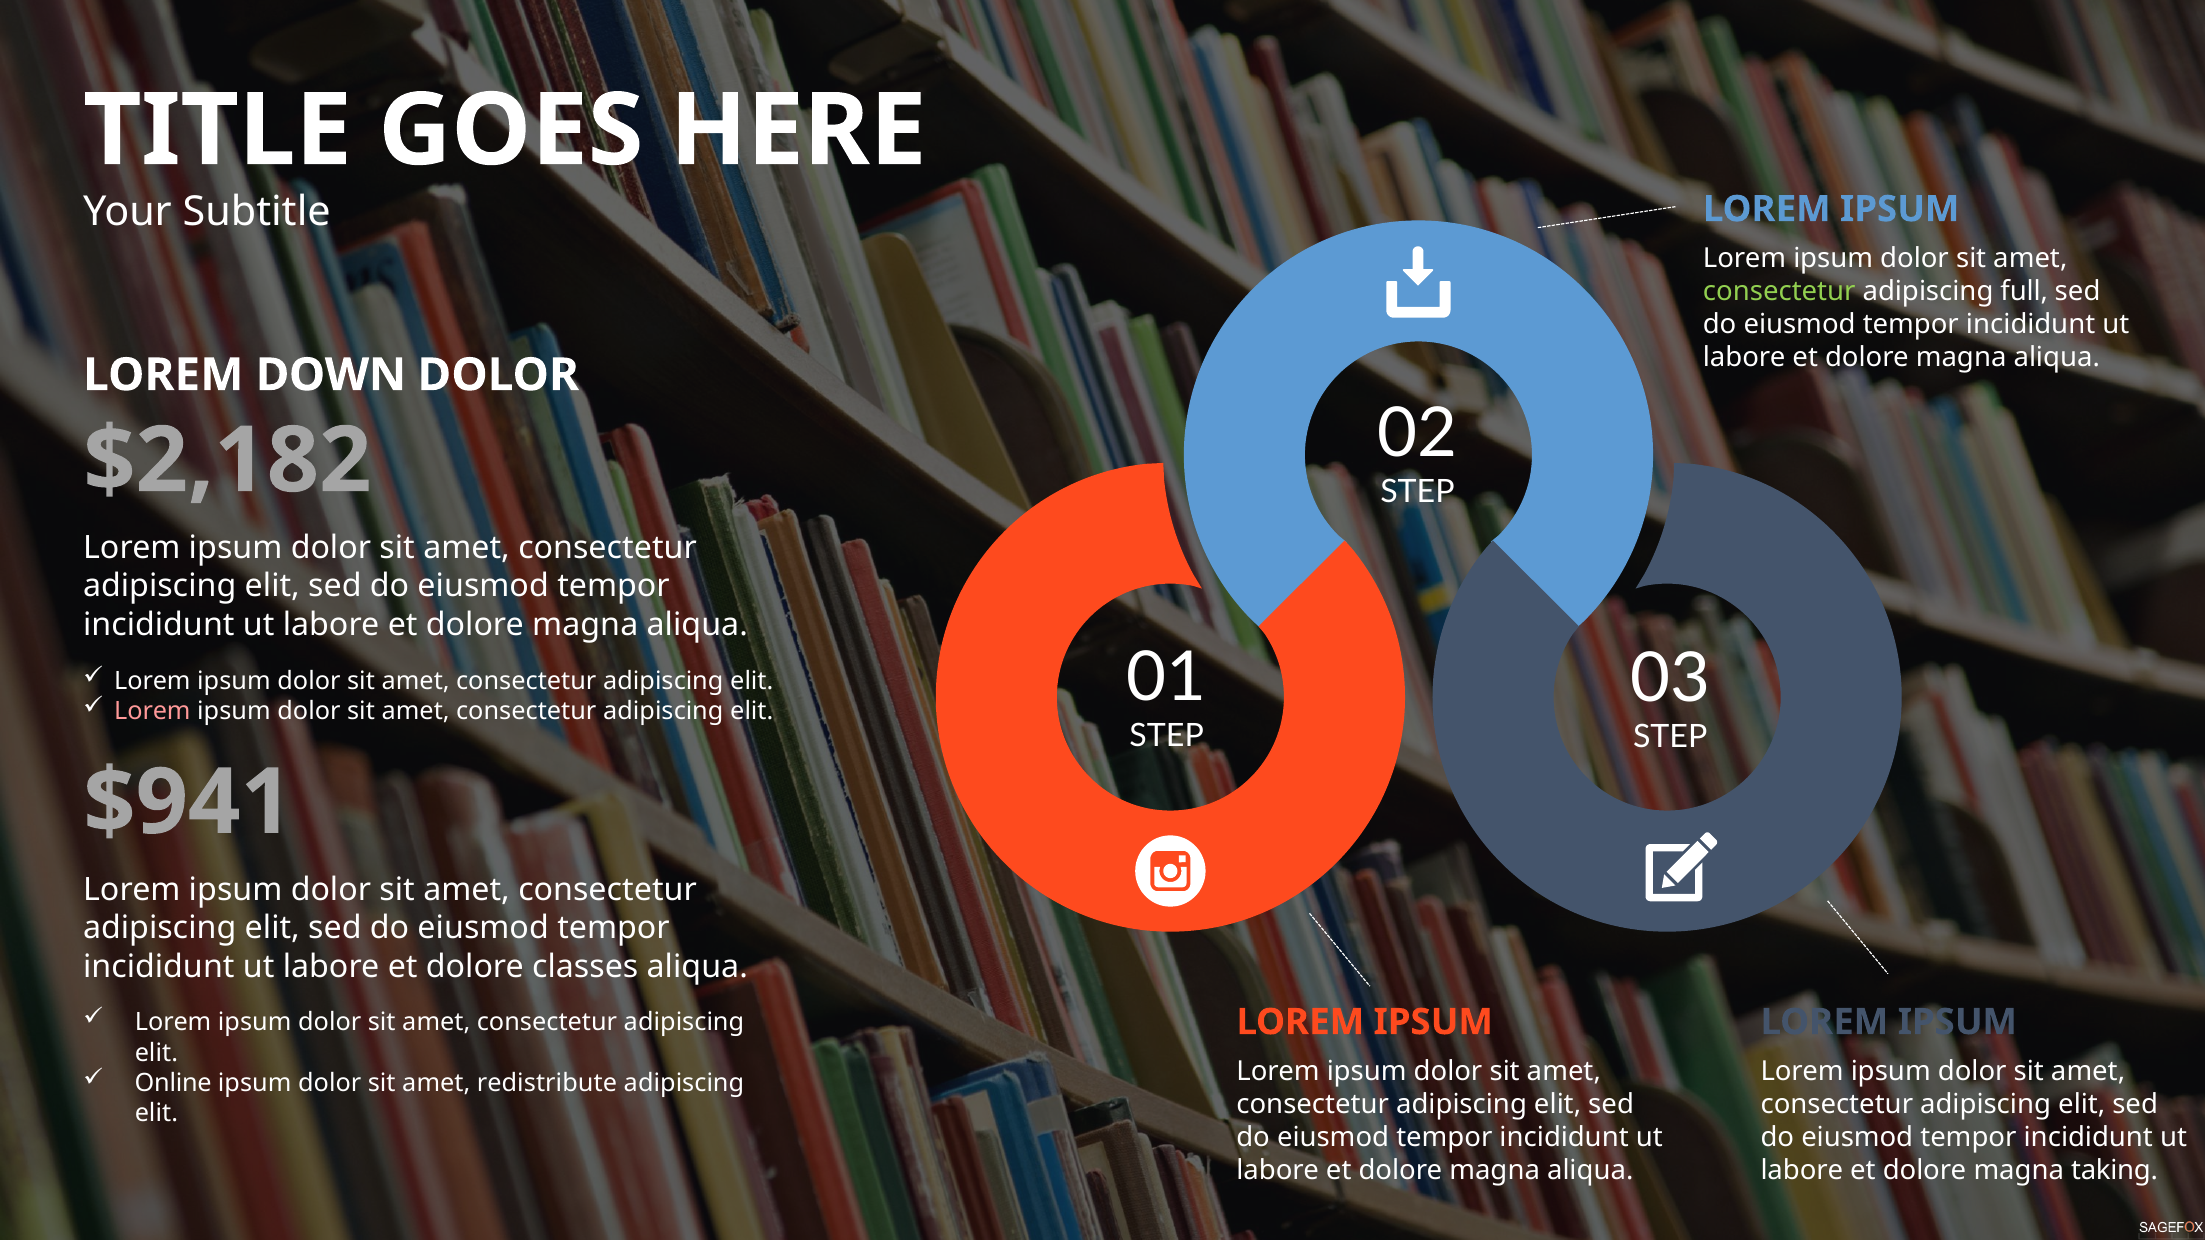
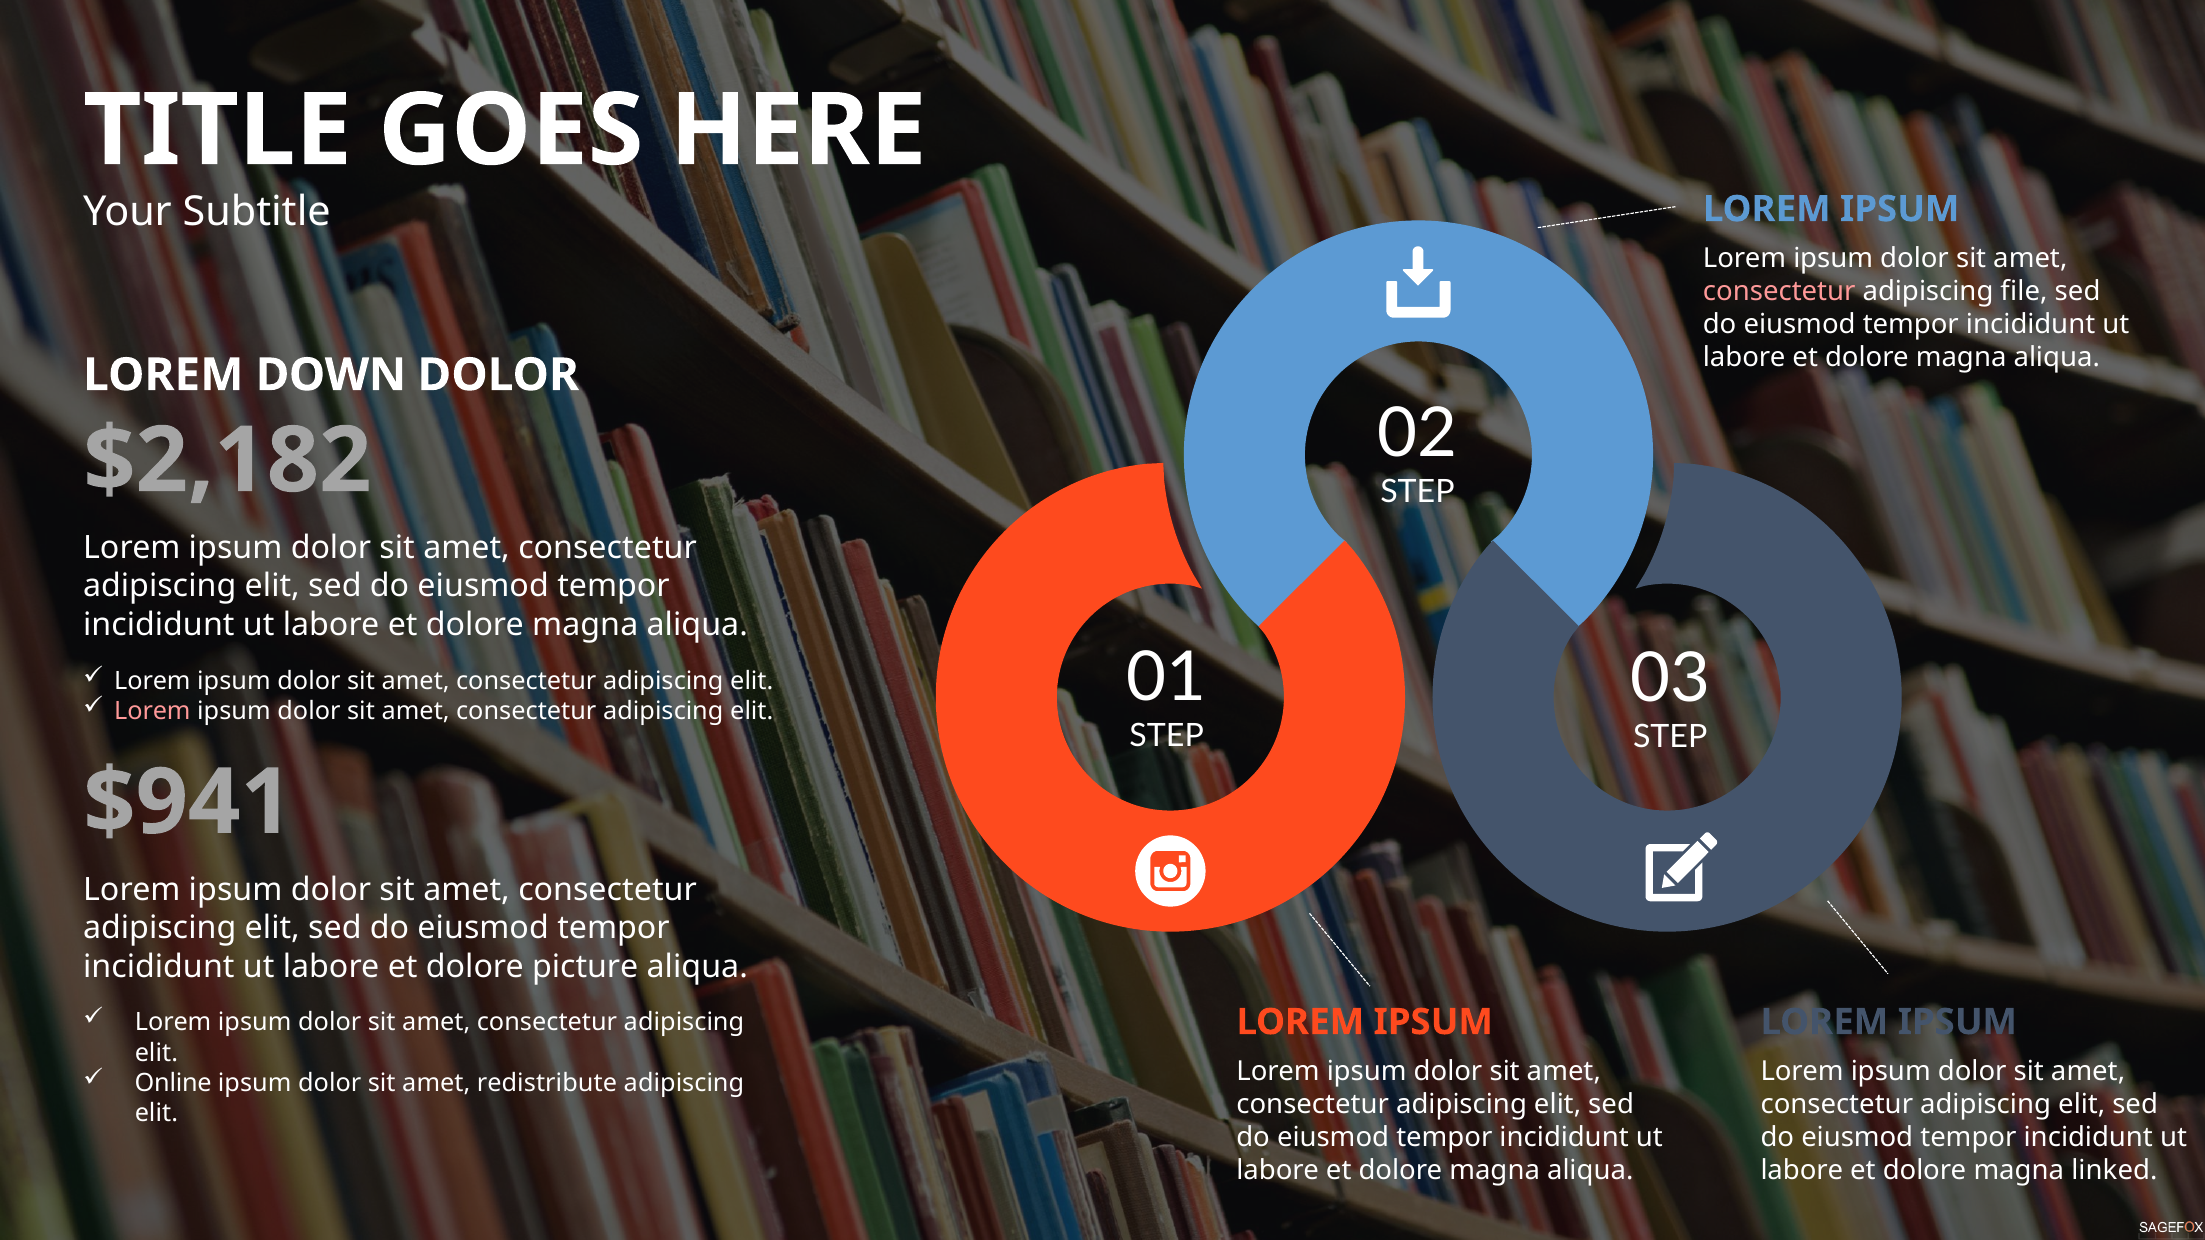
consectetur at (1779, 291) colour: light green -> pink
full: full -> file
classes: classes -> picture
taking: taking -> linked
